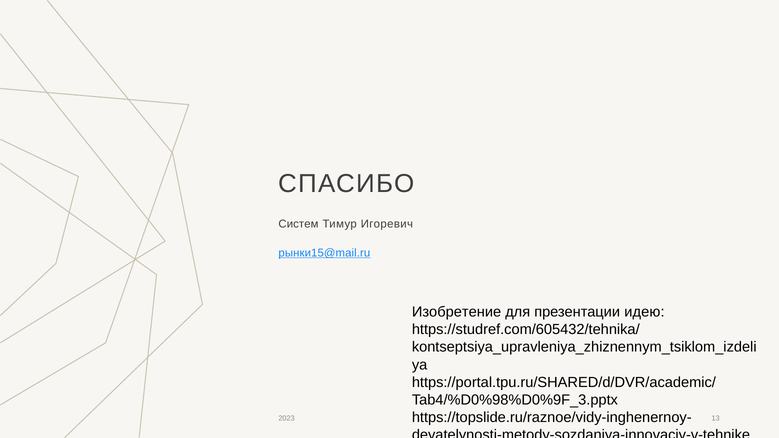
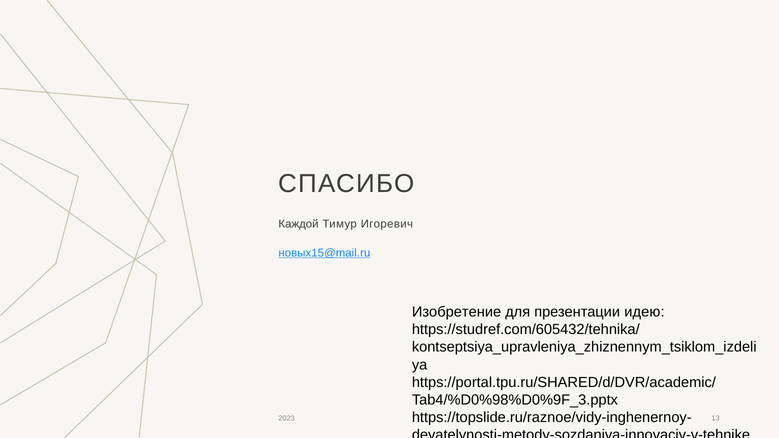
Систем: Систем -> Каждой
рынки15@mail.ru: рынки15@mail.ru -> новых15@mail.ru
